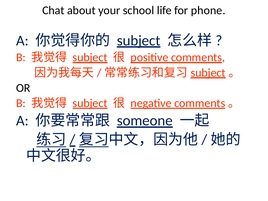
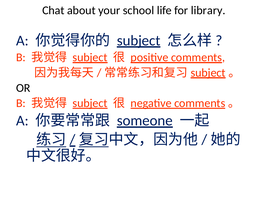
phone: phone -> library
